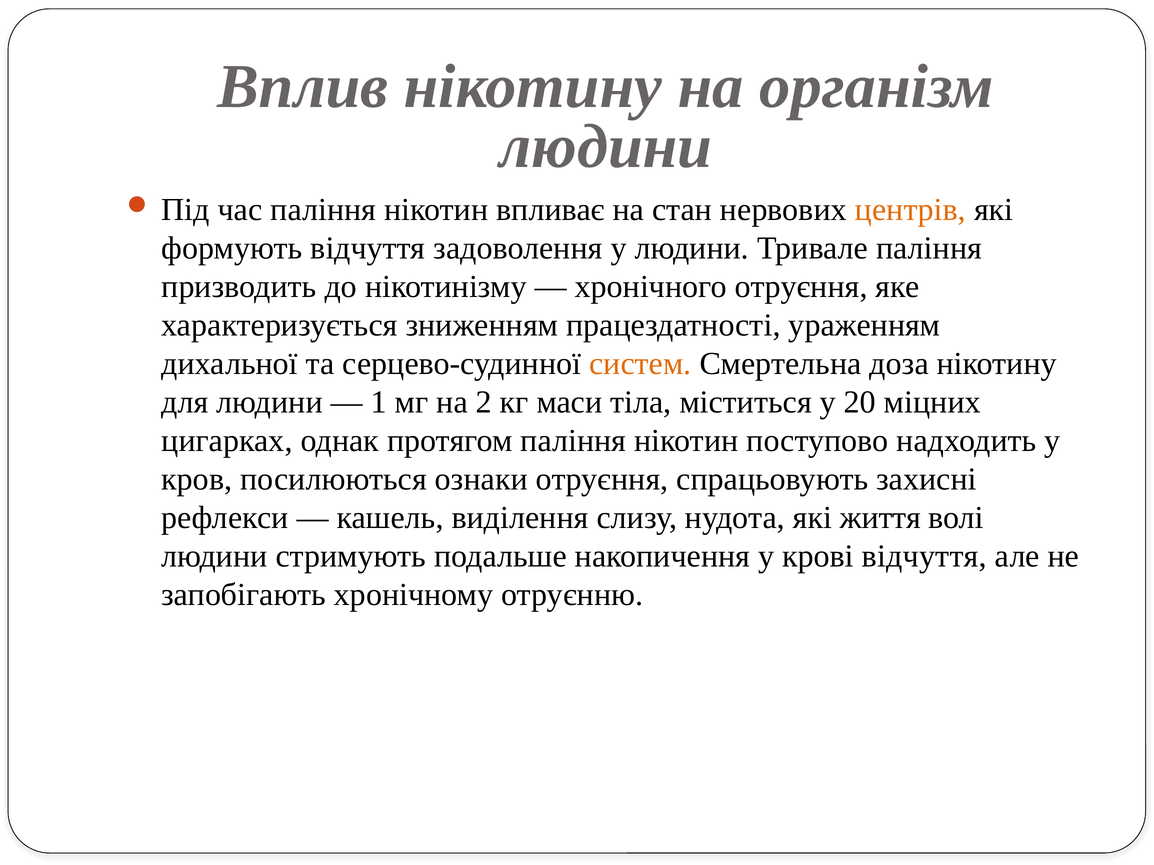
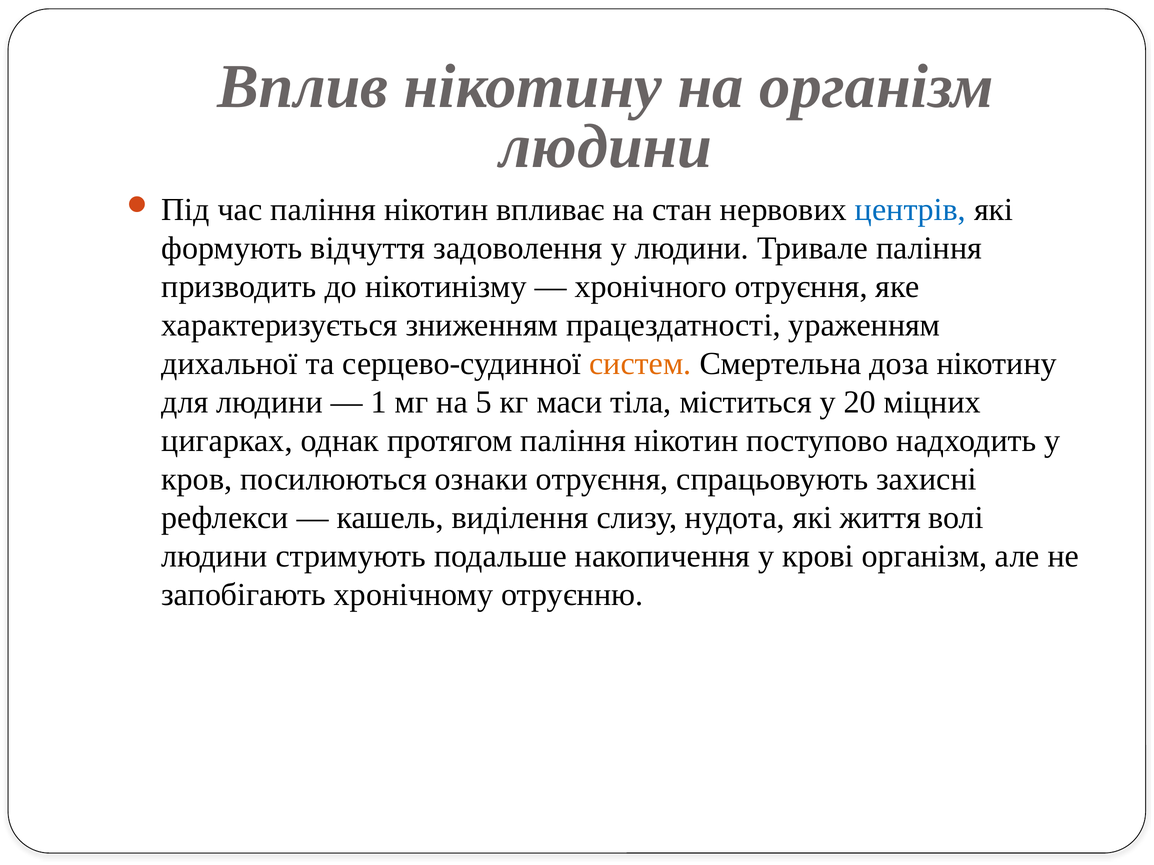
центрів colour: orange -> blue
2: 2 -> 5
крові відчуття: відчуття -> організм
